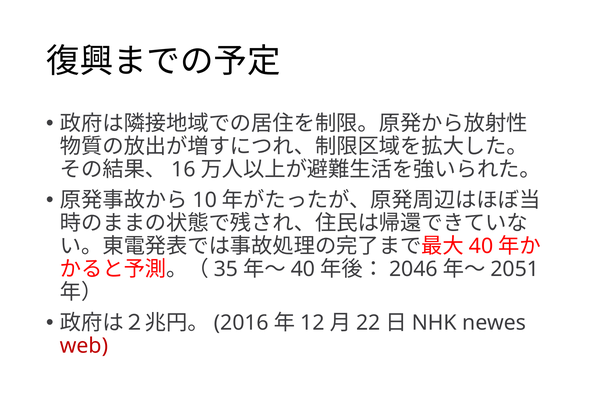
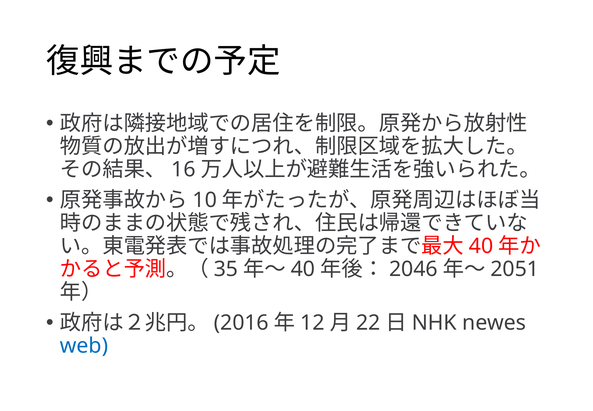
web colour: red -> blue
